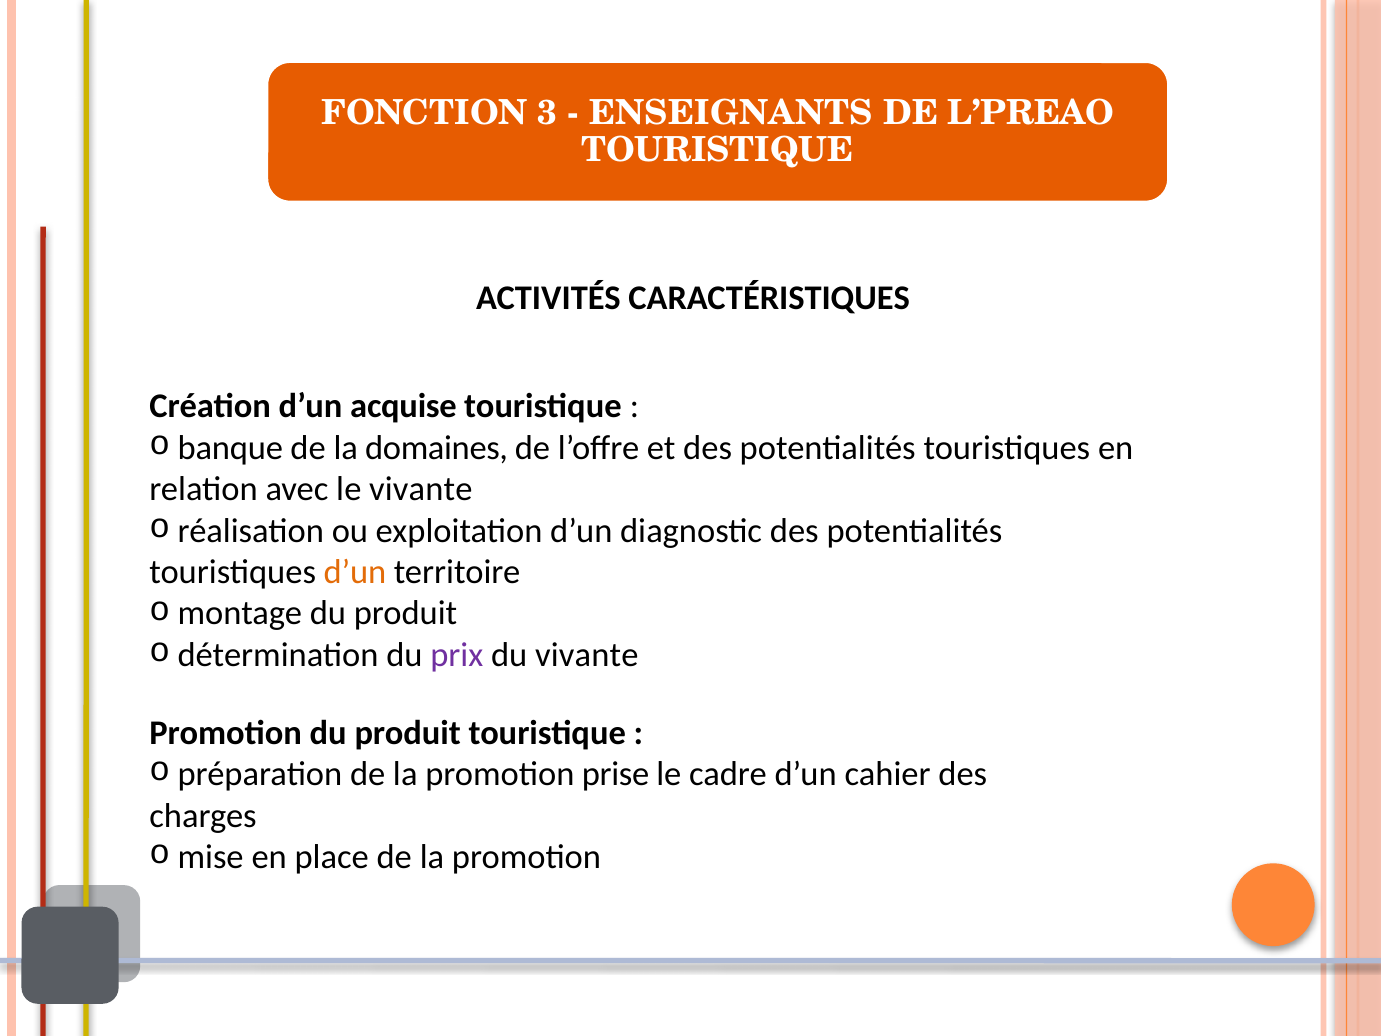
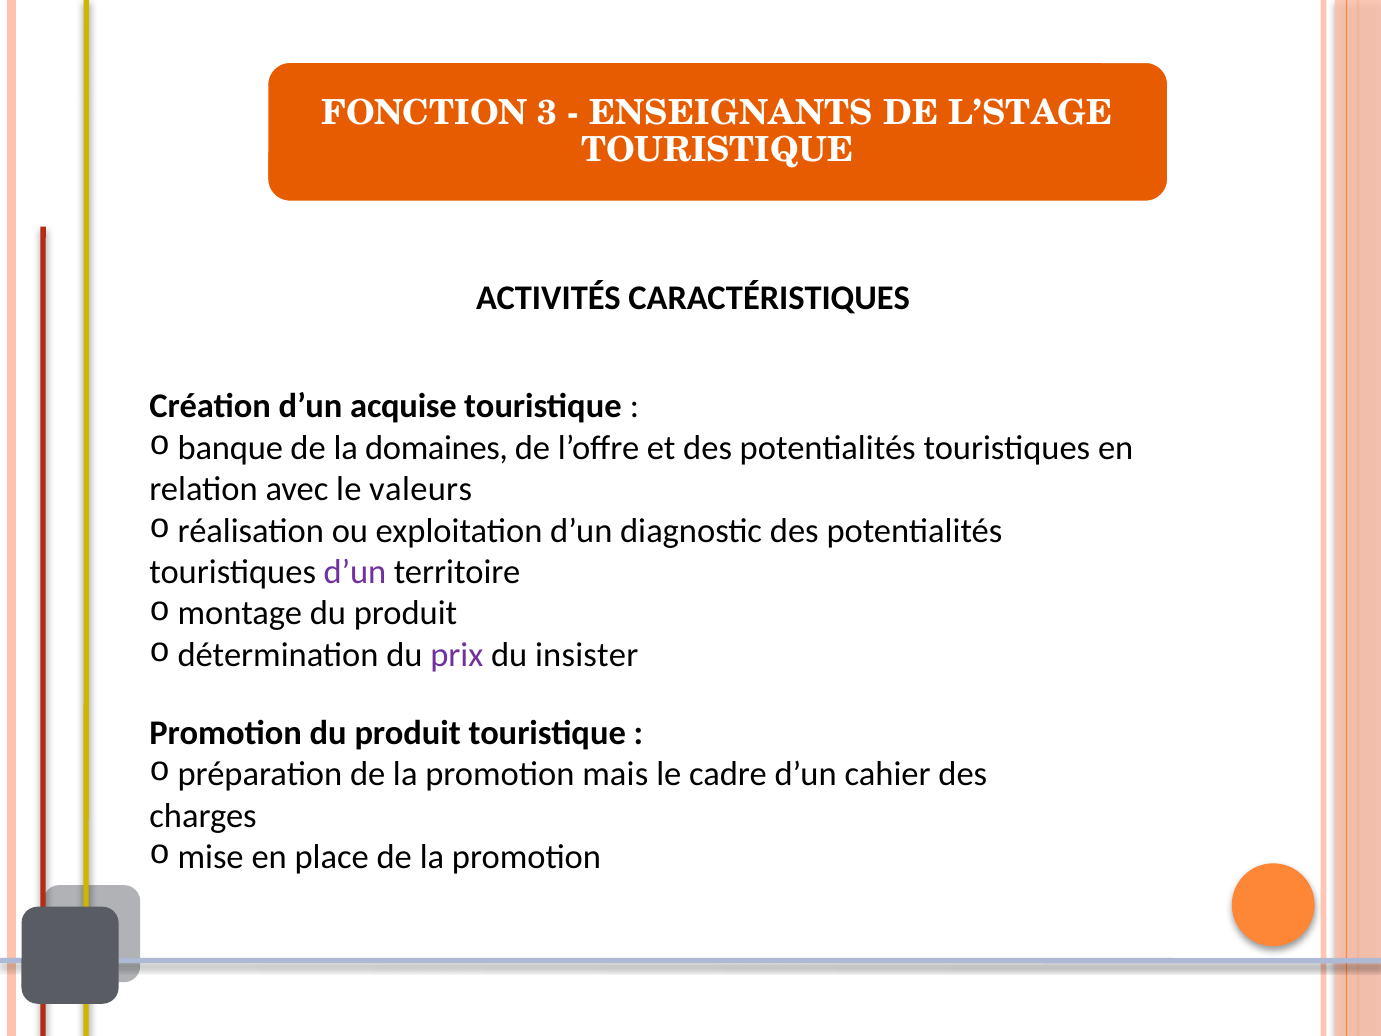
L’PREAO: L’PREAO -> L’STAGE
le vivante: vivante -> valeurs
d’un at (355, 572) colour: orange -> purple
du vivante: vivante -> insister
prise: prise -> mais
